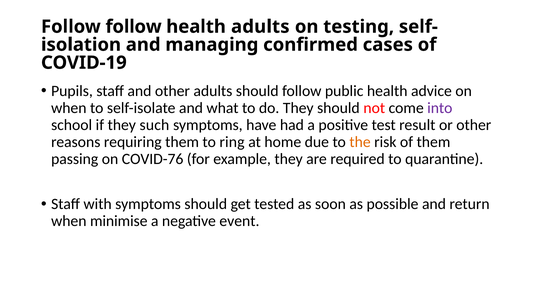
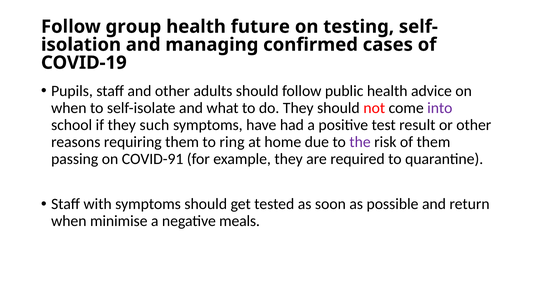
Follow follow: follow -> group
health adults: adults -> future
the colour: orange -> purple
COVID-76: COVID-76 -> COVID-91
event: event -> meals
